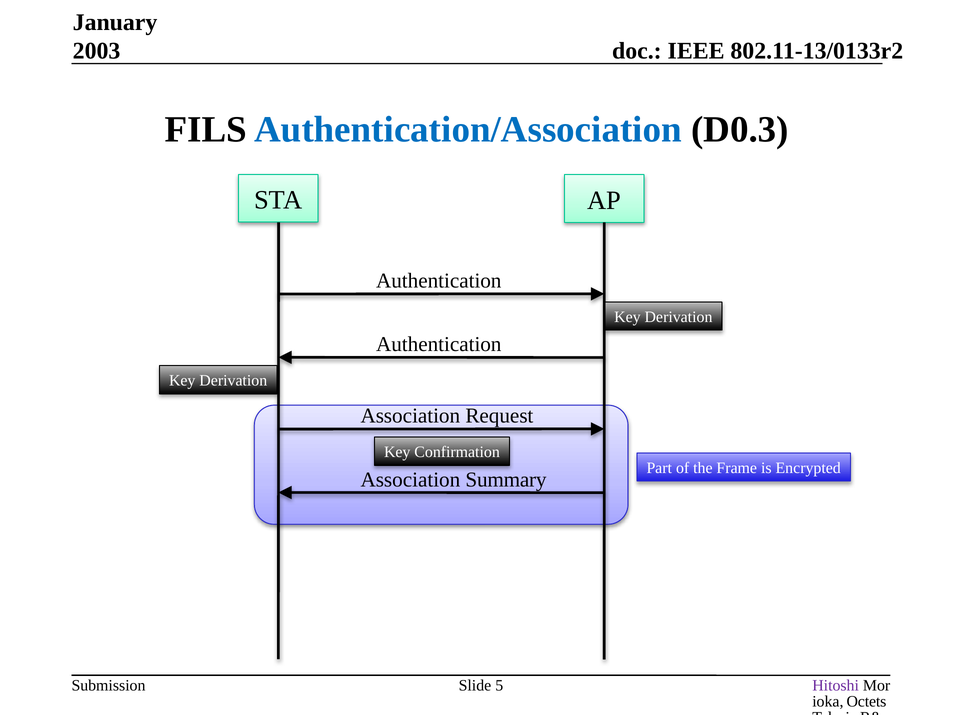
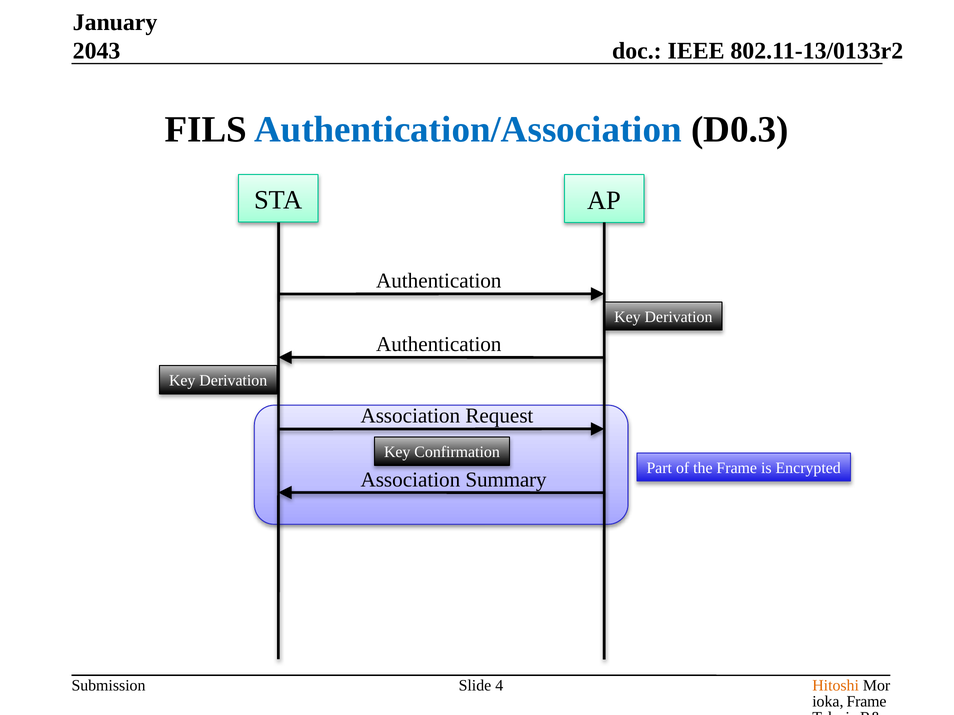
2003: 2003 -> 2043
Hitoshi colour: purple -> orange
5: 5 -> 4
Octets at (866, 702): Octets -> Frame
